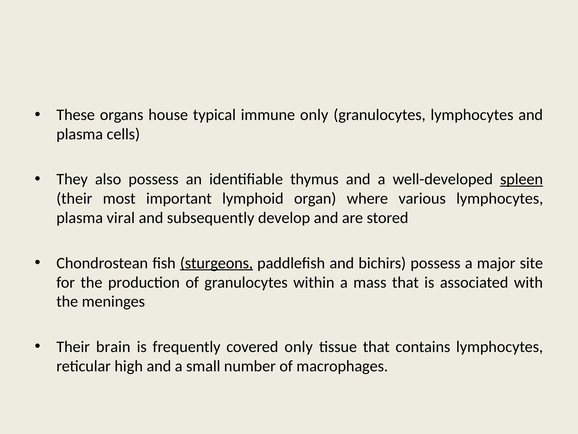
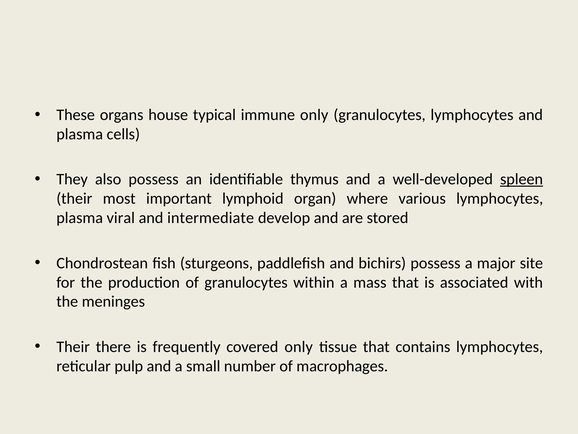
subsequently: subsequently -> intermediate
sturgeons underline: present -> none
brain: brain -> there
high: high -> pulp
